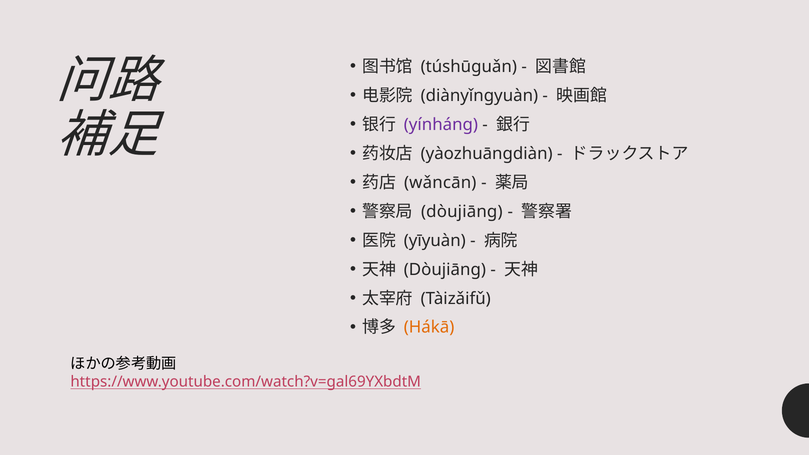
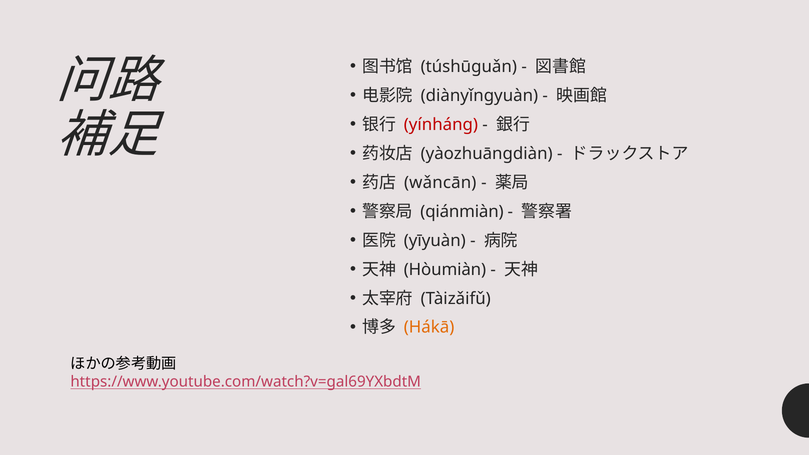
yínháng colour: purple -> red
dòujiāng at (462, 212): dòujiāng -> qiánmiàn
Dòujiāng at (445, 270): Dòujiāng -> Hòumiàn
